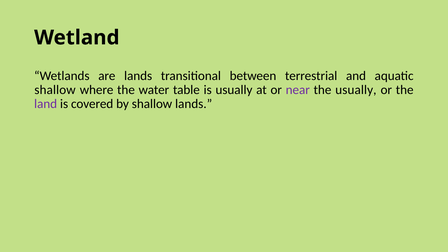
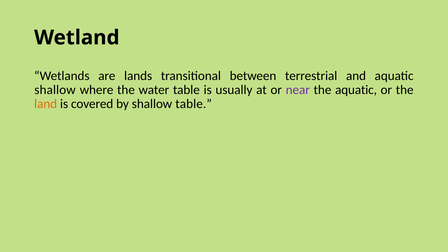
the usually: usually -> aquatic
land colour: purple -> orange
shallow lands: lands -> table
